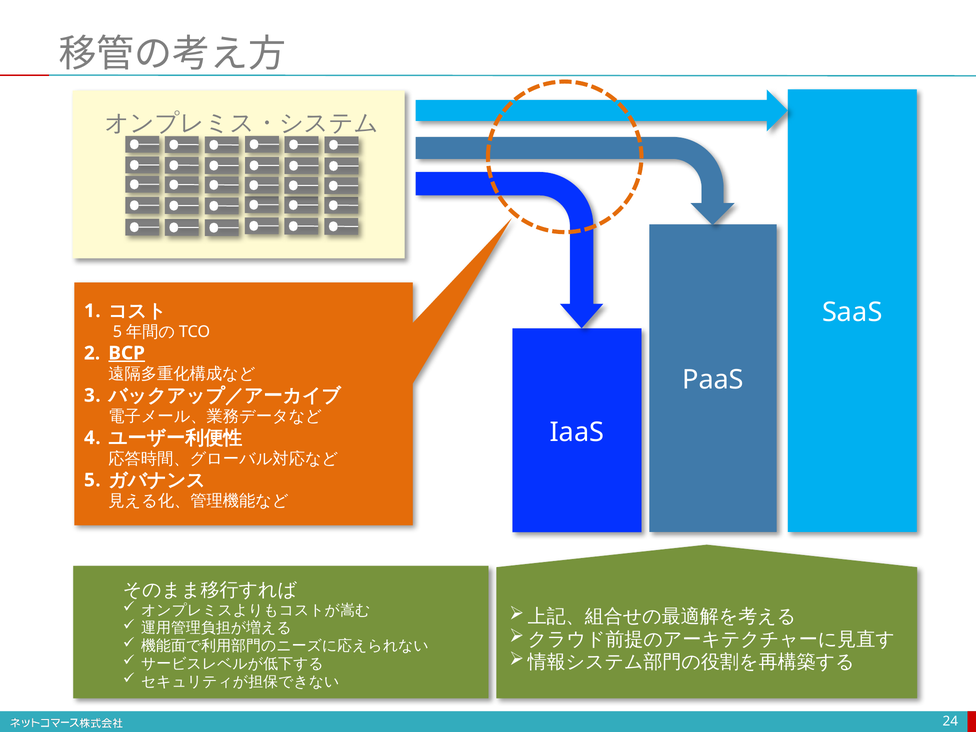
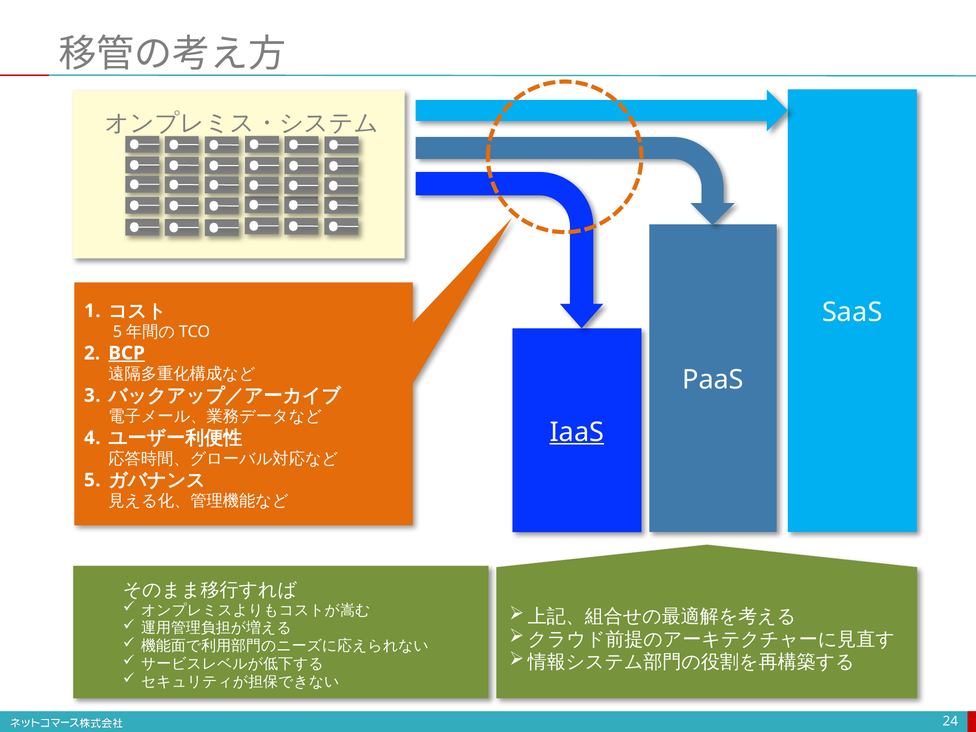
IaaS underline: none -> present
